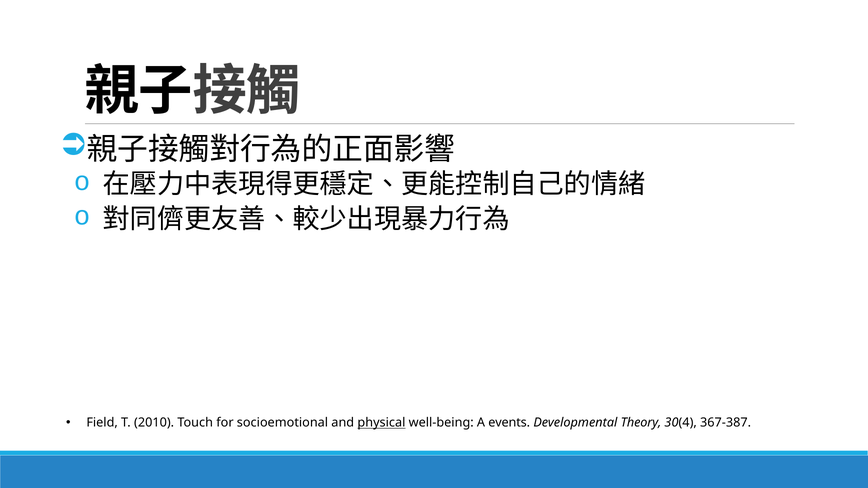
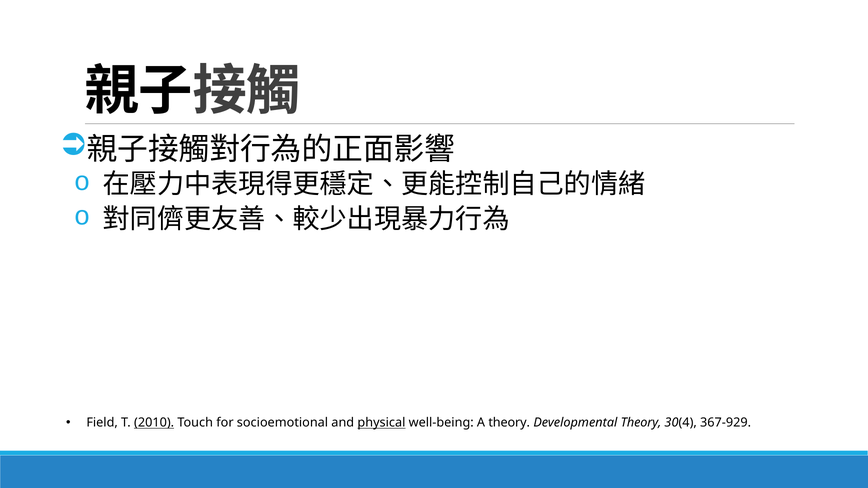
2010 underline: none -> present
A events: events -> theory
367-387: 367-387 -> 367-929
